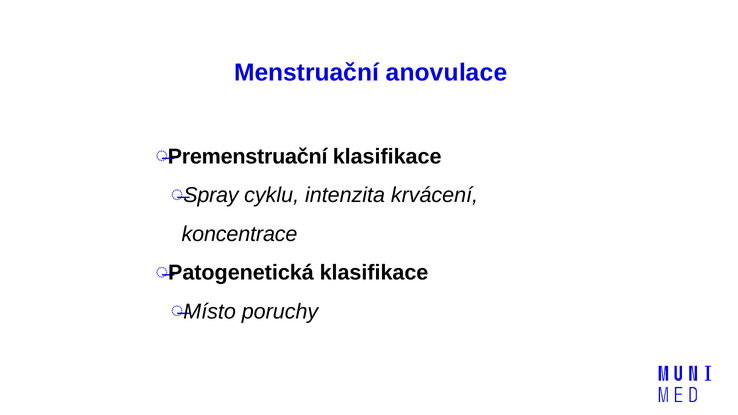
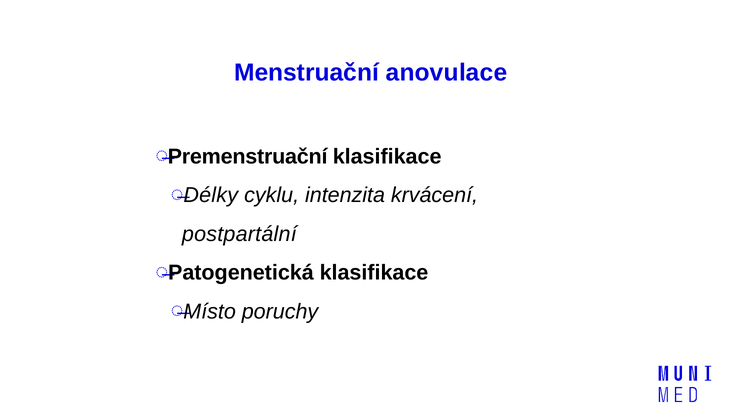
Spray: Spray -> Délky
koncentrace: koncentrace -> postpartální
